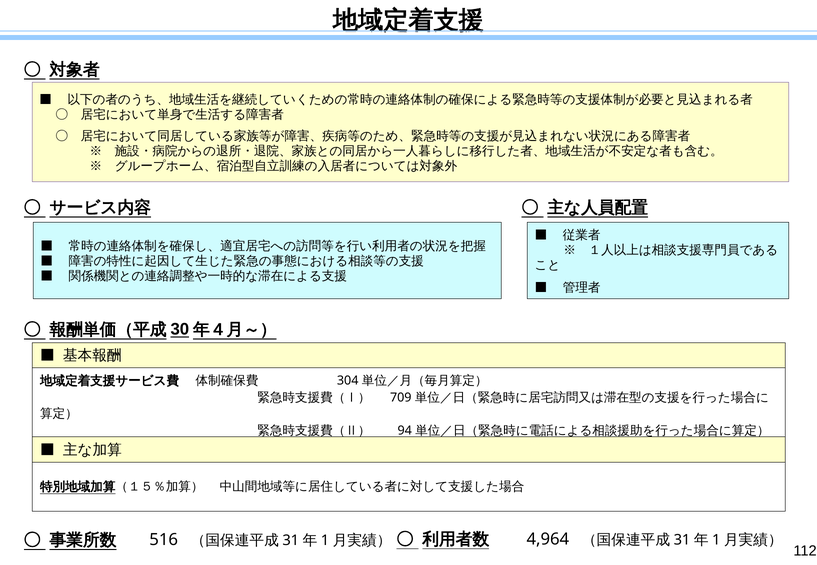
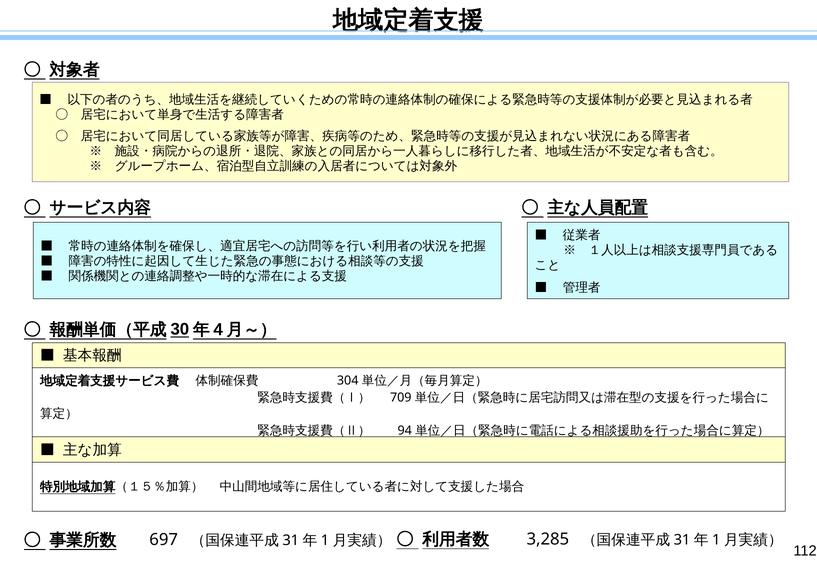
516: 516 -> 697
4,964: 4,964 -> 3,285
